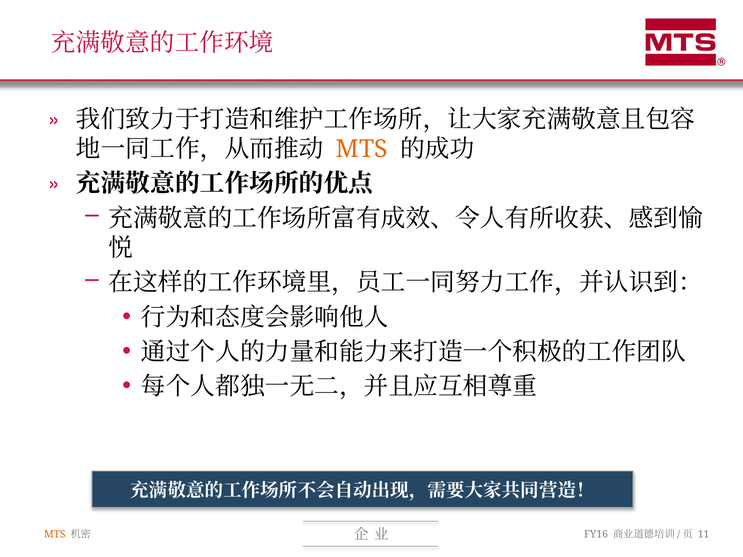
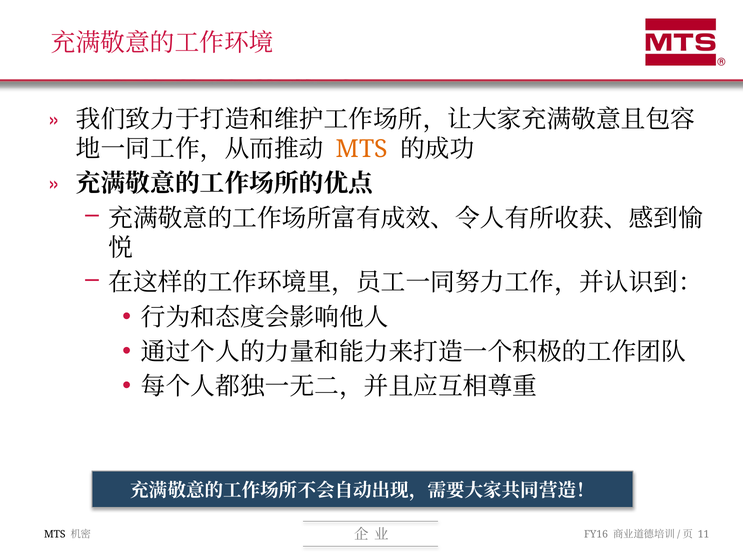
MTS at (55, 535) colour: orange -> black
